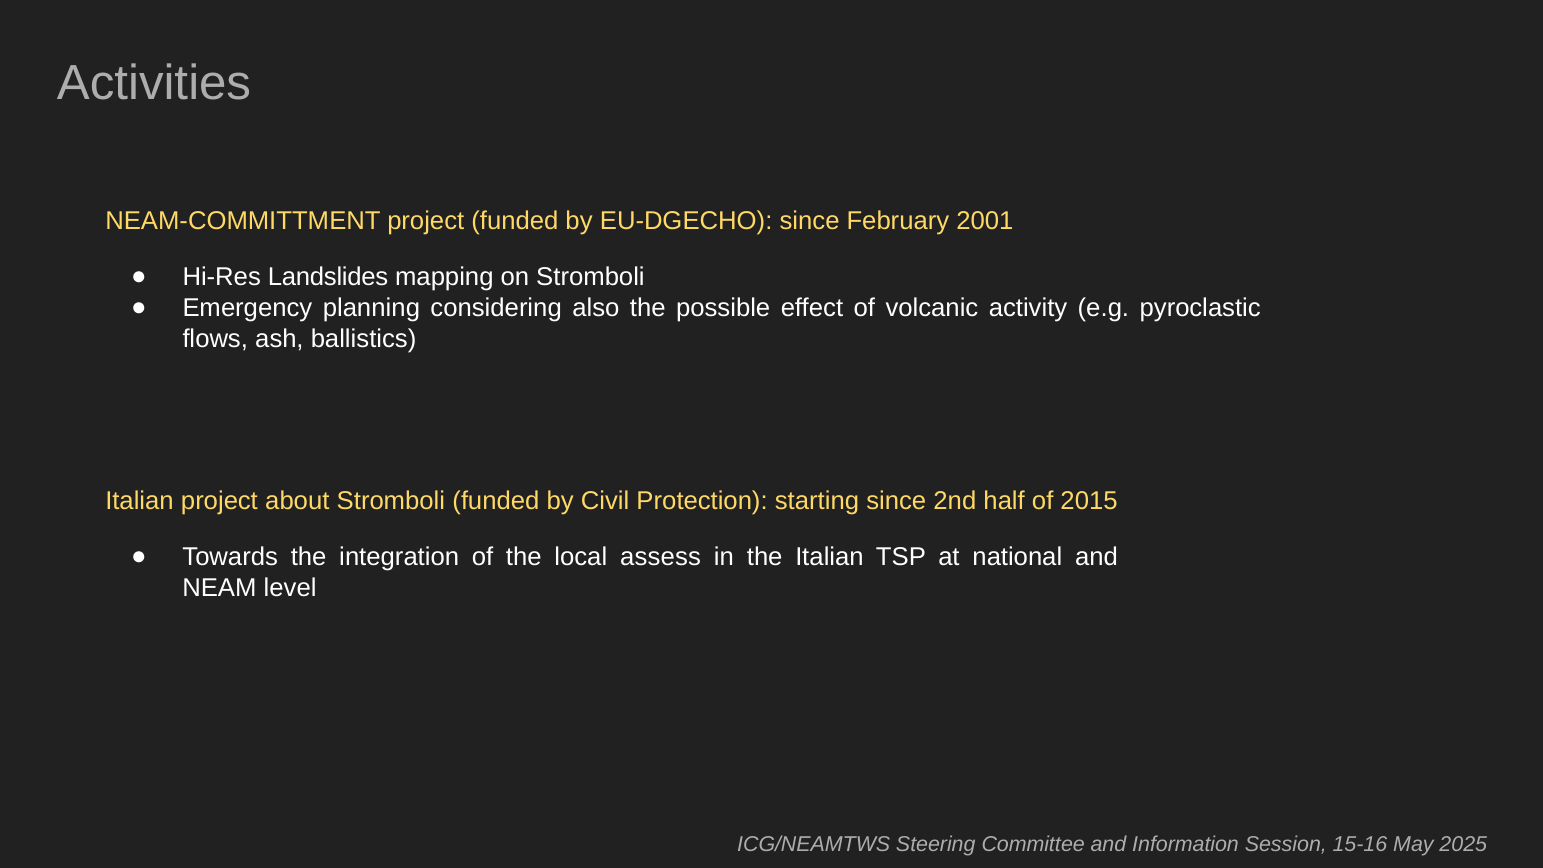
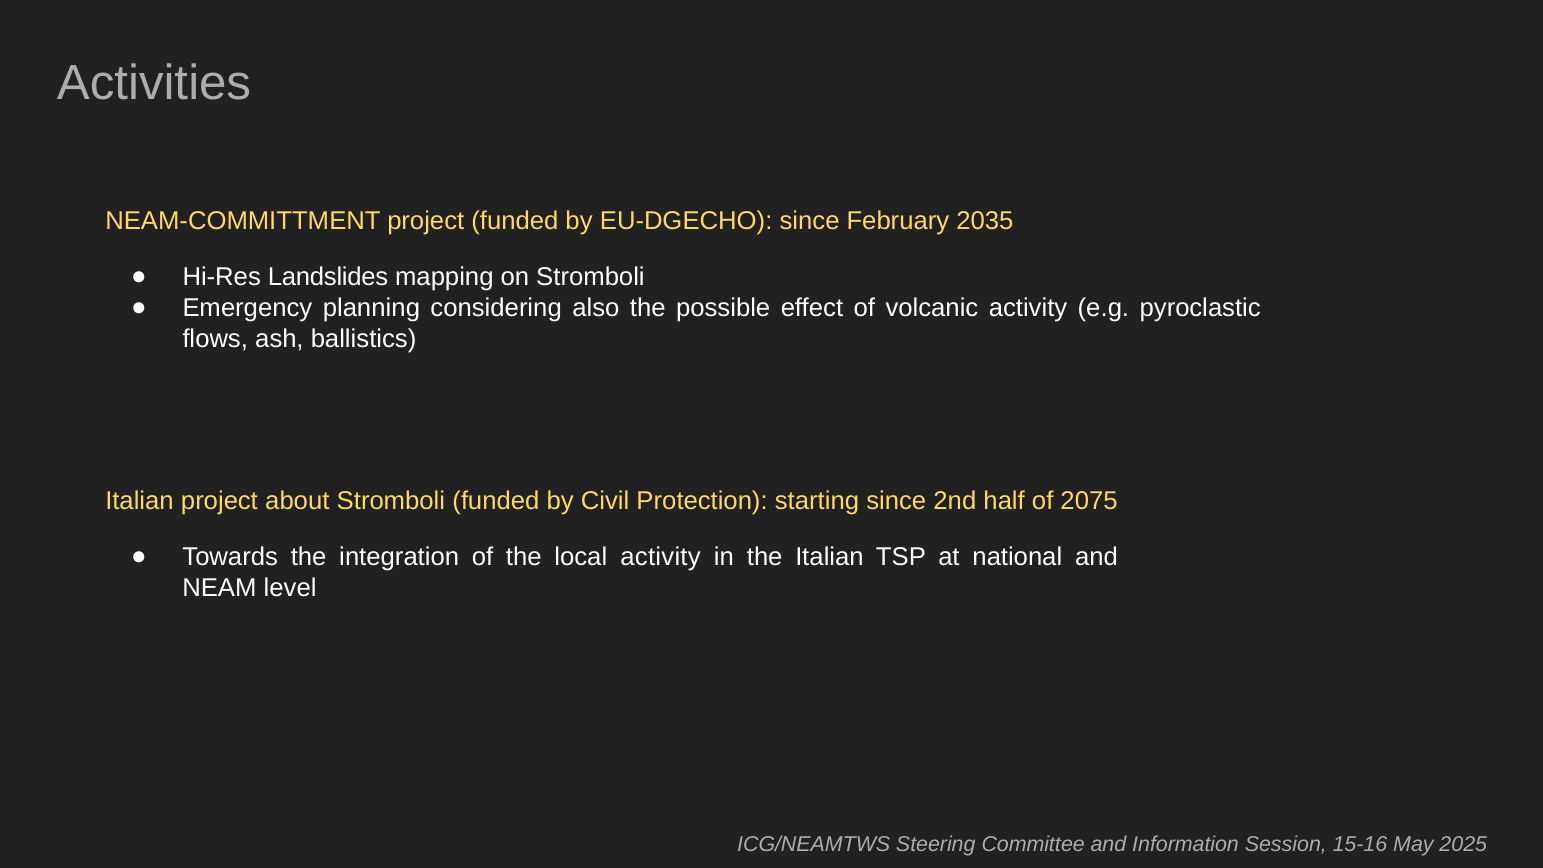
2001: 2001 -> 2035
2015: 2015 -> 2075
local assess: assess -> activity
